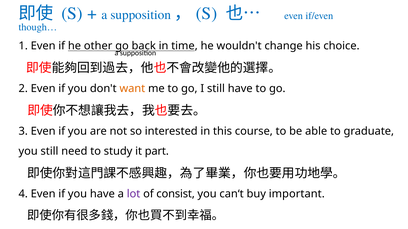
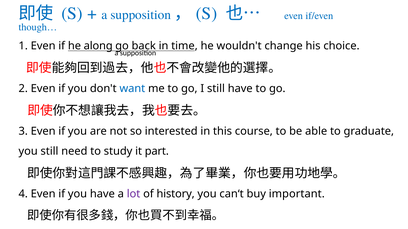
other: other -> along
want colour: orange -> blue
consist: consist -> history
